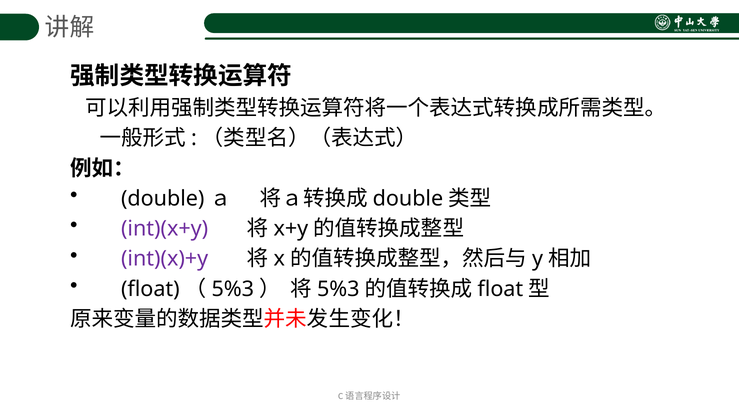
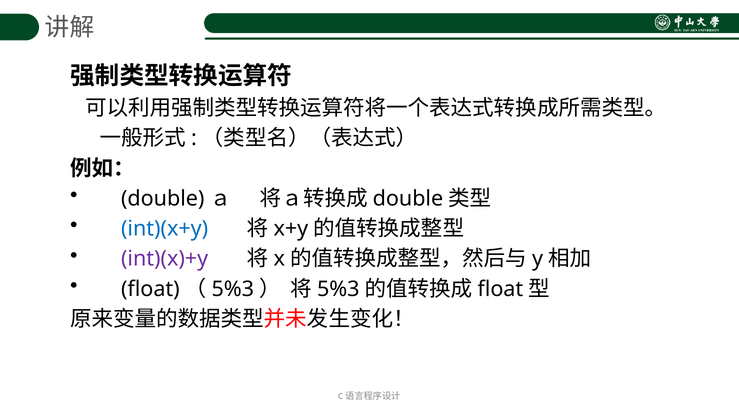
int)(x+y colour: purple -> blue
